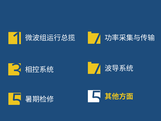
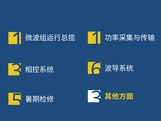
7 at (96, 39): 7 -> 1
7 at (96, 70): 7 -> 6
5 at (97, 98): 5 -> 3
